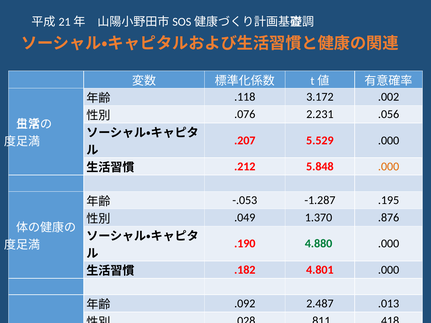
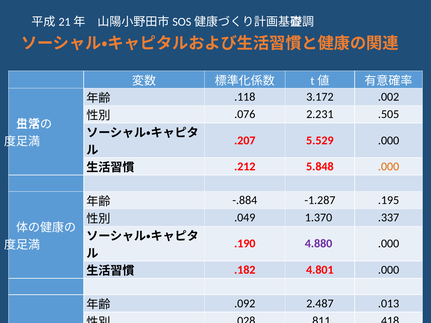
.056: .056 -> .505
-.053: -.053 -> -.884
.876: .876 -> .337
4.880 colour: green -> purple
